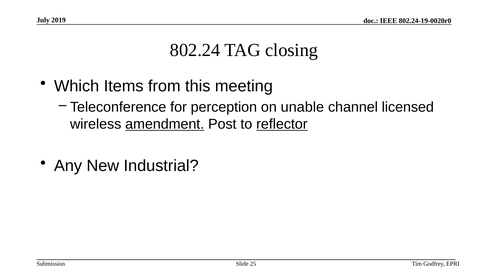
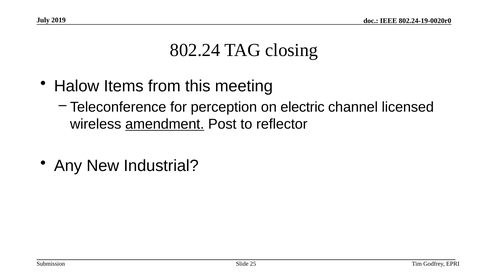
Which: Which -> Halow
unable: unable -> electric
reflector underline: present -> none
